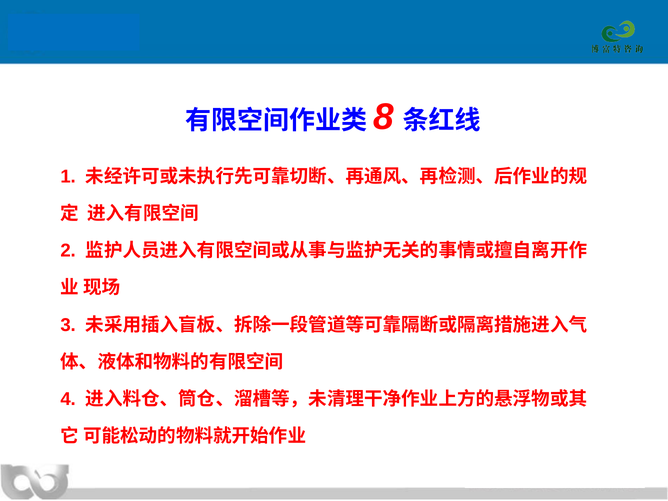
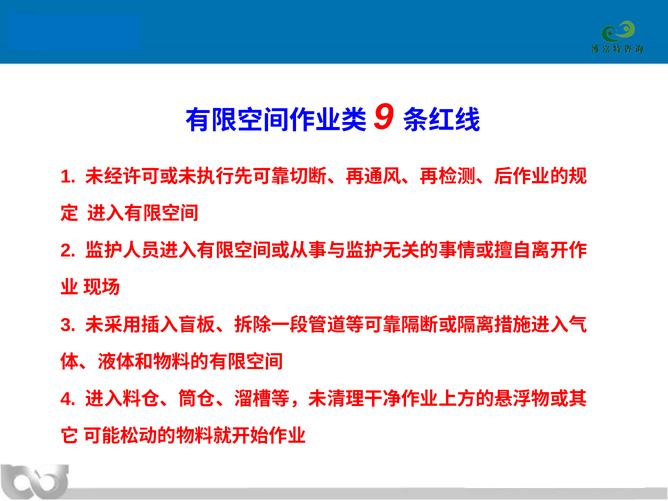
8: 8 -> 9
